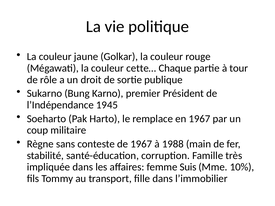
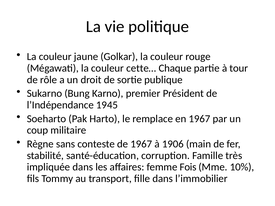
1988: 1988 -> 1906
Suis: Suis -> Fois
